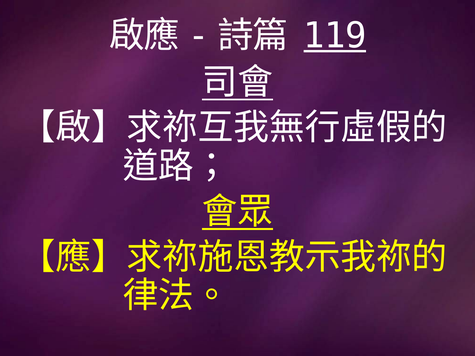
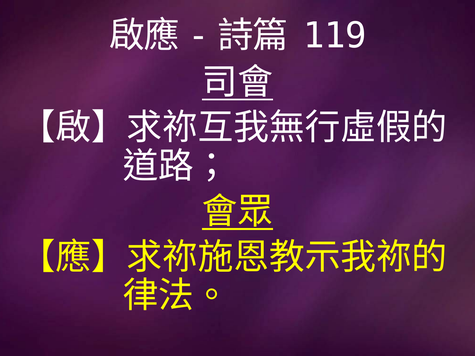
119 underline: present -> none
